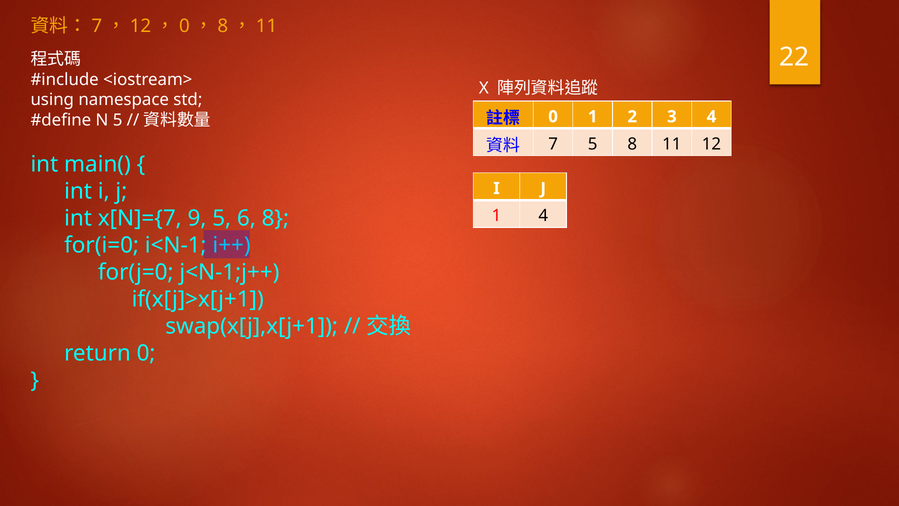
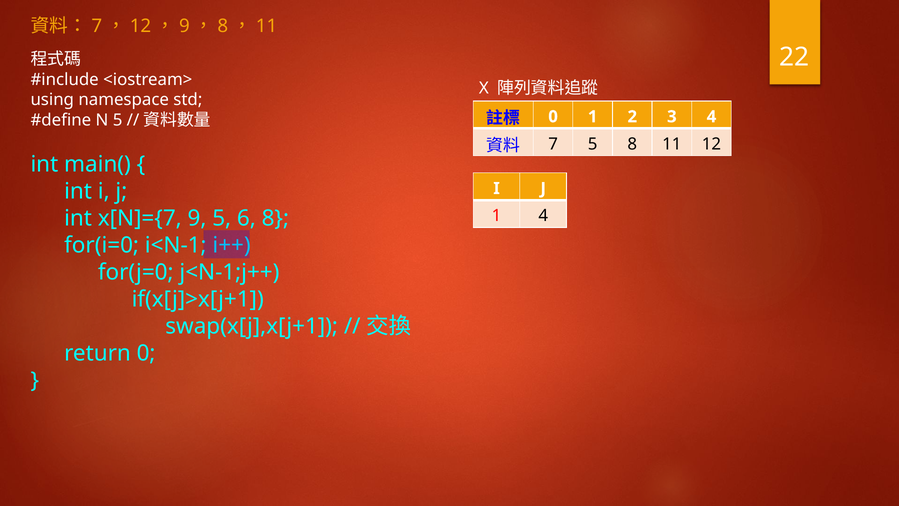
0 at (184, 26): 0 -> 9
